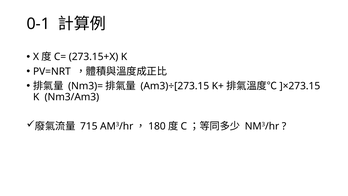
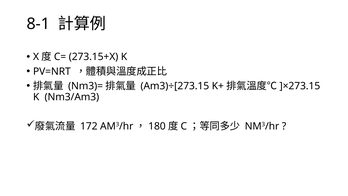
0-1: 0-1 -> 8-1
715: 715 -> 172
